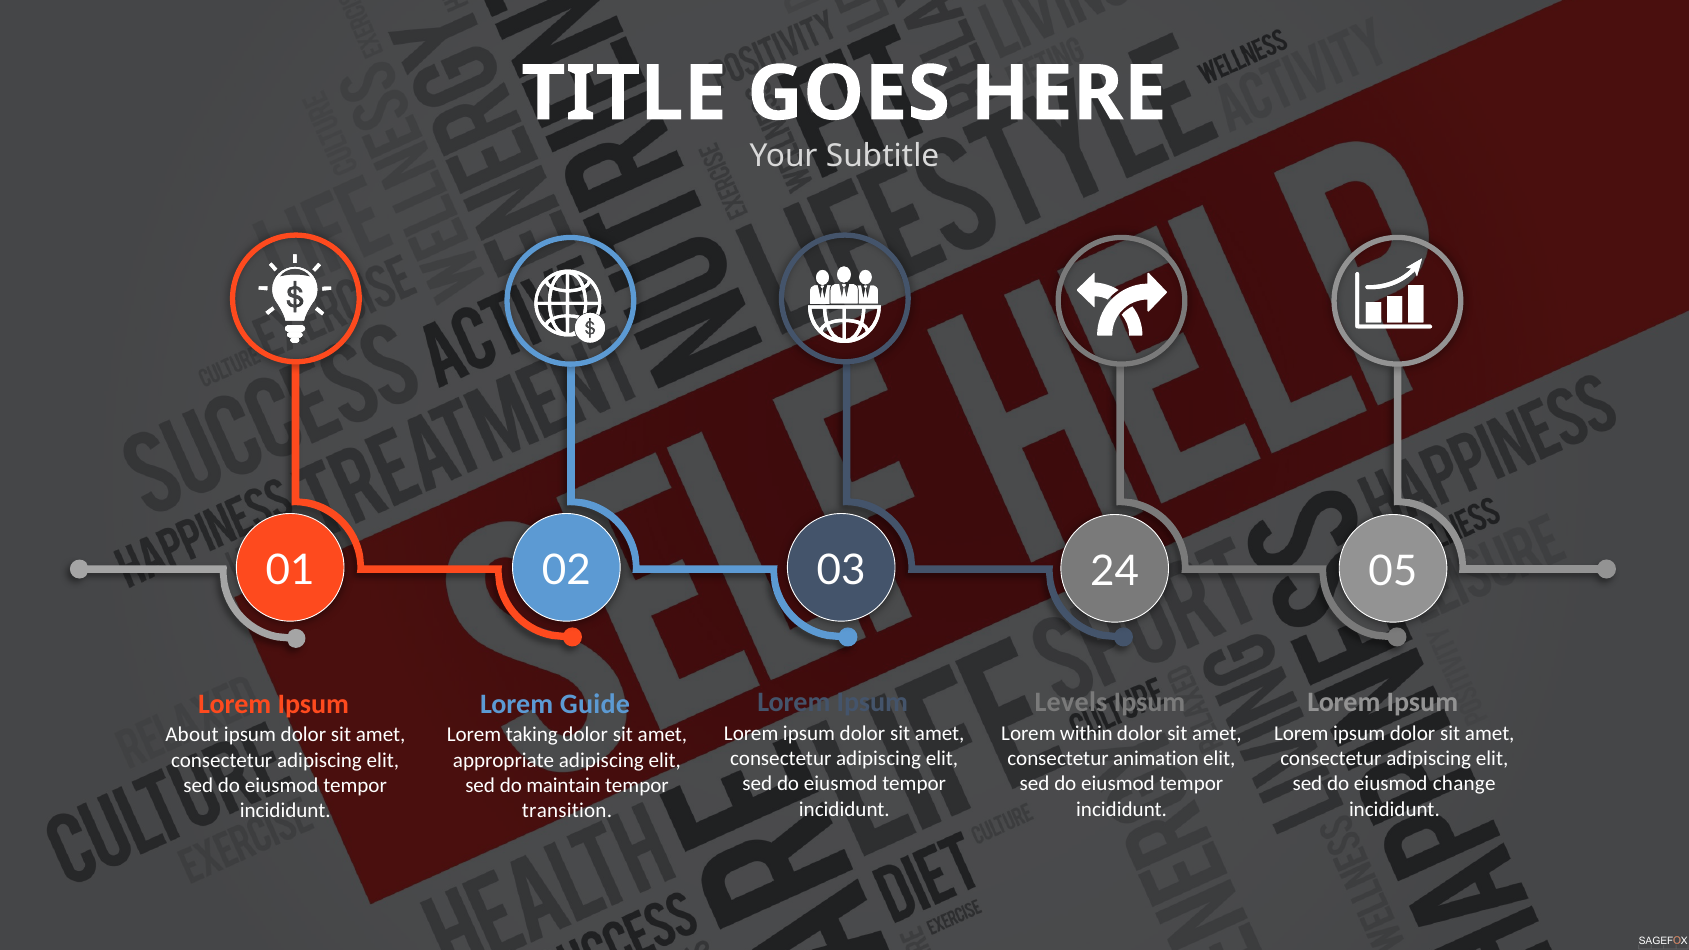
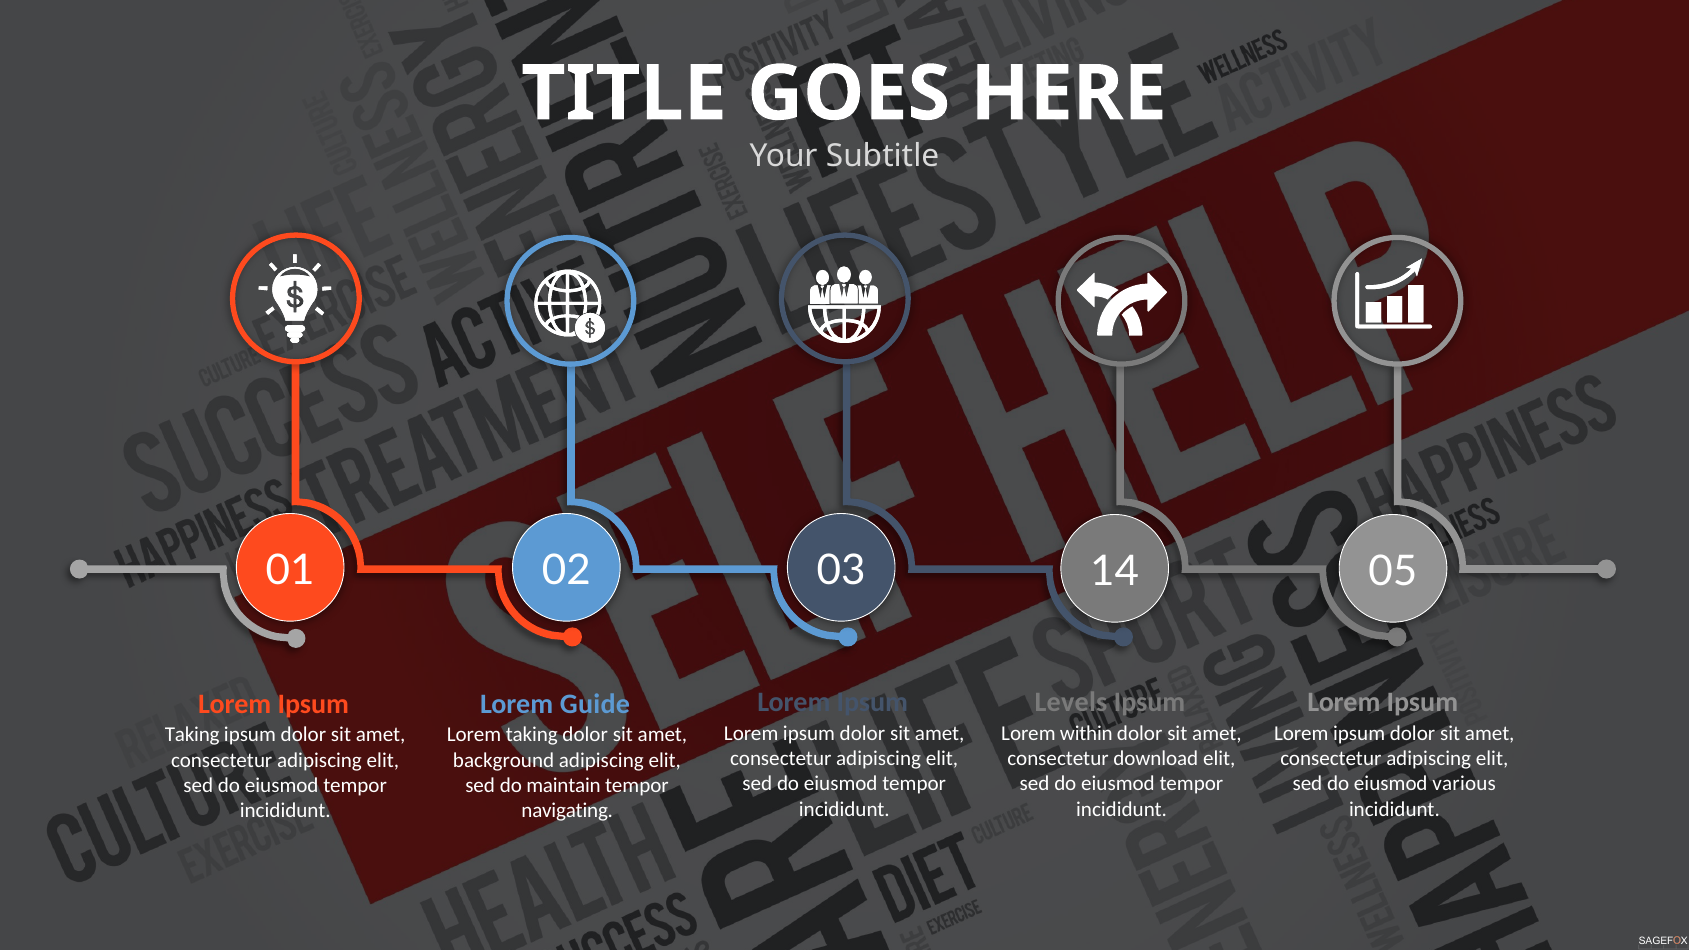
24: 24 -> 14
About at (192, 735): About -> Taking
animation: animation -> download
appropriate: appropriate -> background
change: change -> various
transition: transition -> navigating
